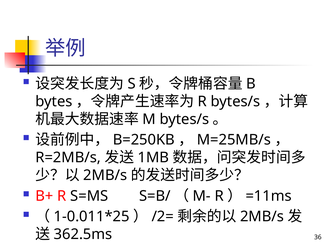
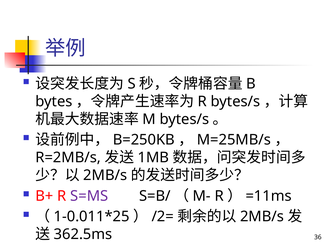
S=MS colour: black -> purple
